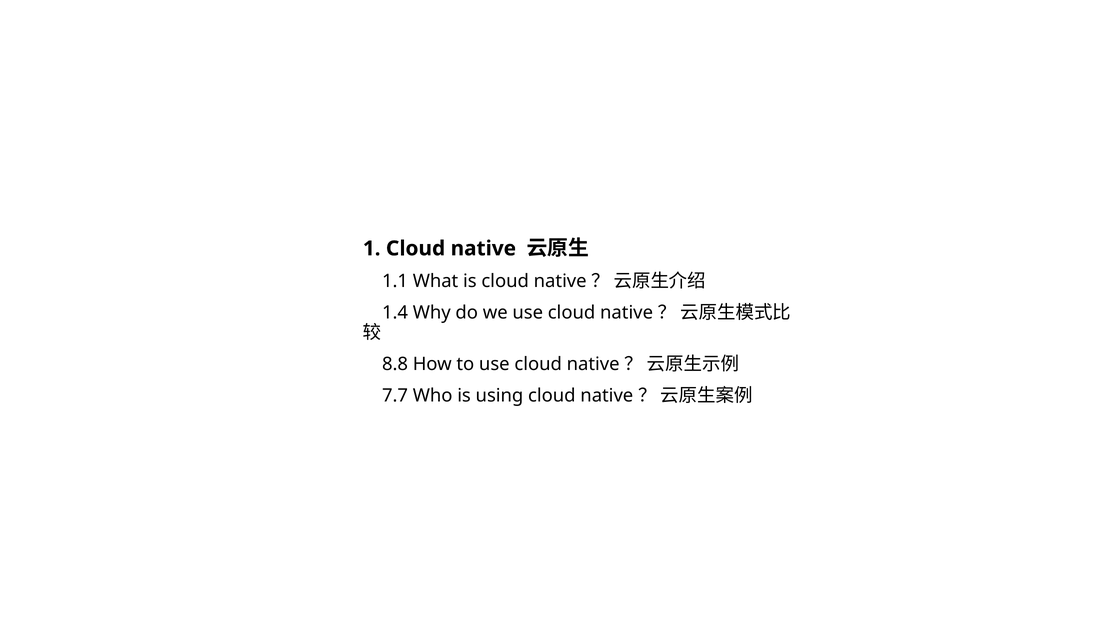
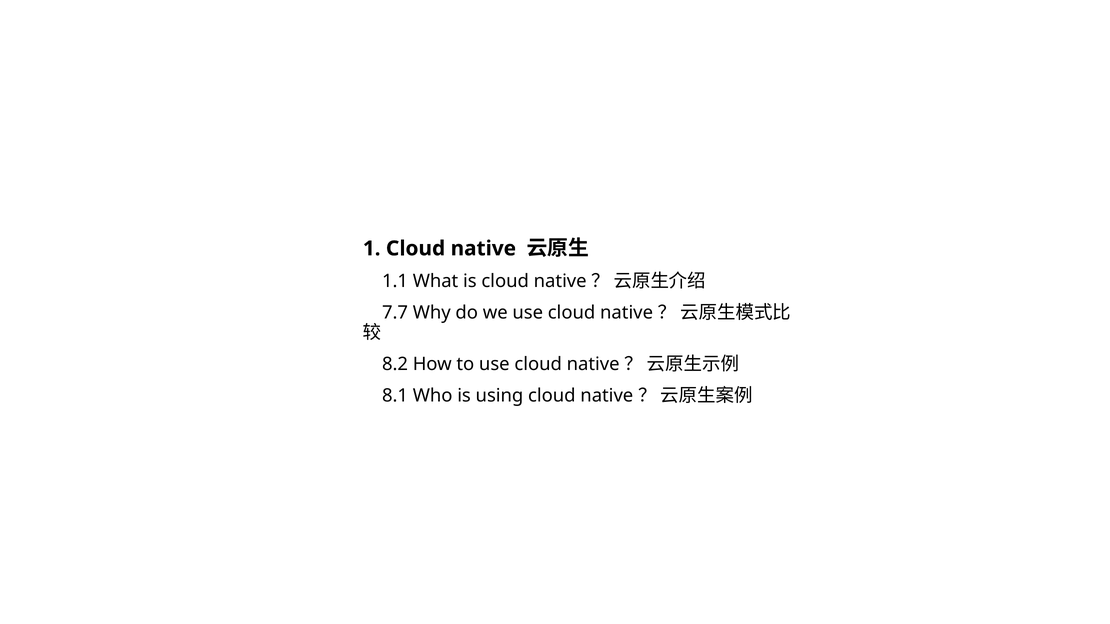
1.4: 1.4 -> 7.7
8.8: 8.8 -> 8.2
7.7: 7.7 -> 8.1
